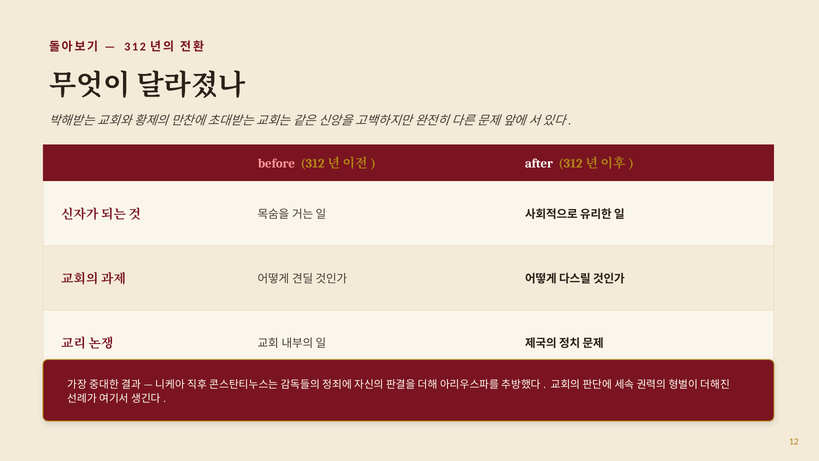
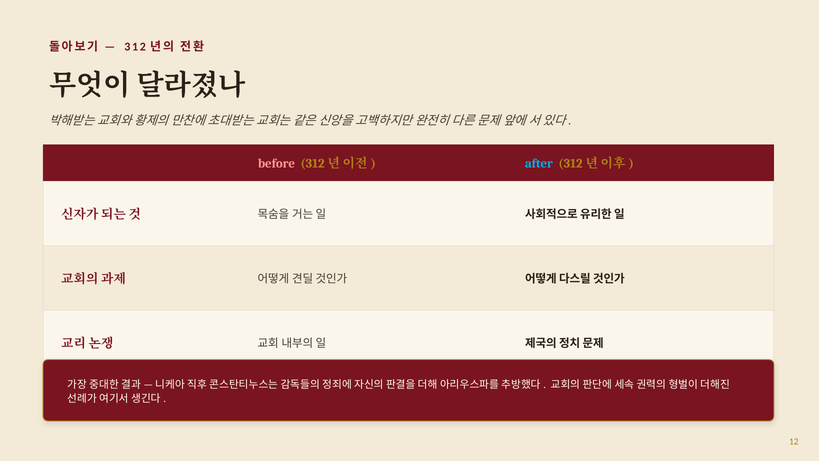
after colour: white -> light blue
